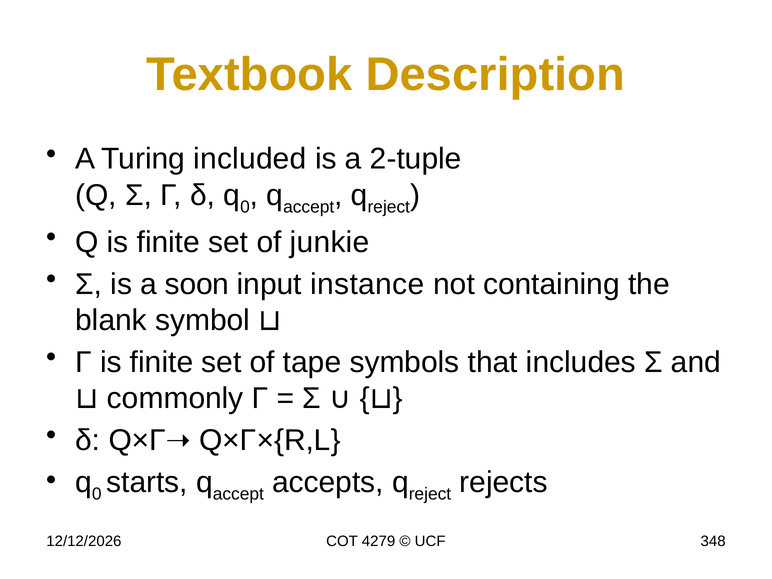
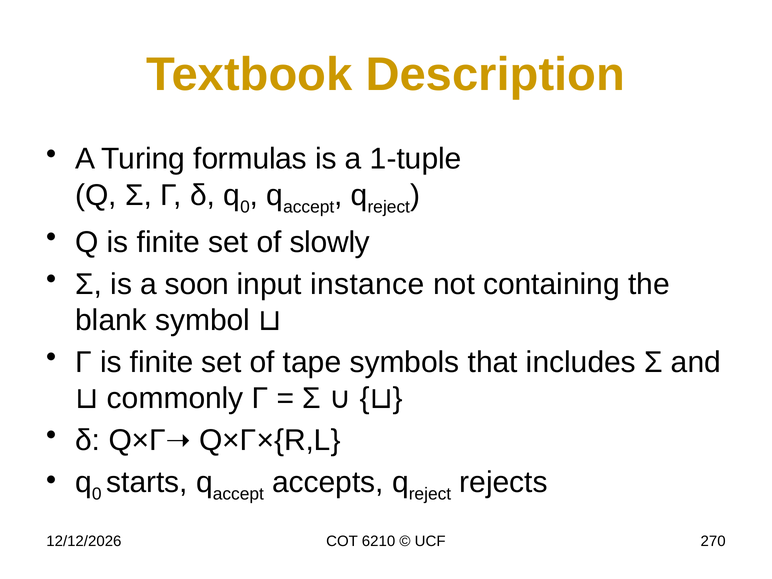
included: included -> formulas
2-tuple: 2-tuple -> 1-tuple
junkie: junkie -> slowly
4279: 4279 -> 6210
348: 348 -> 270
